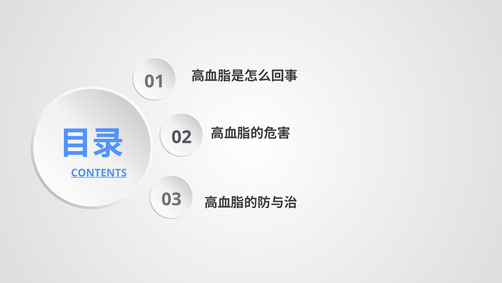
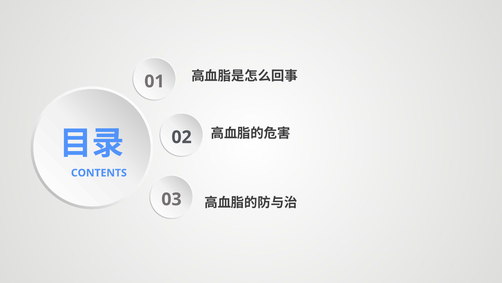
CONTENTS underline: present -> none
